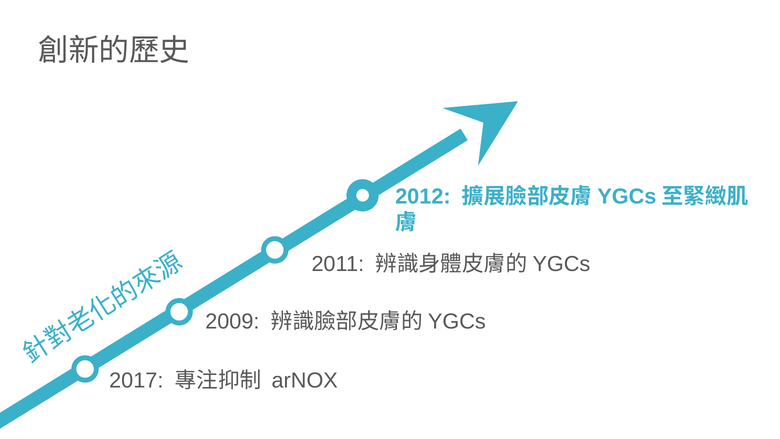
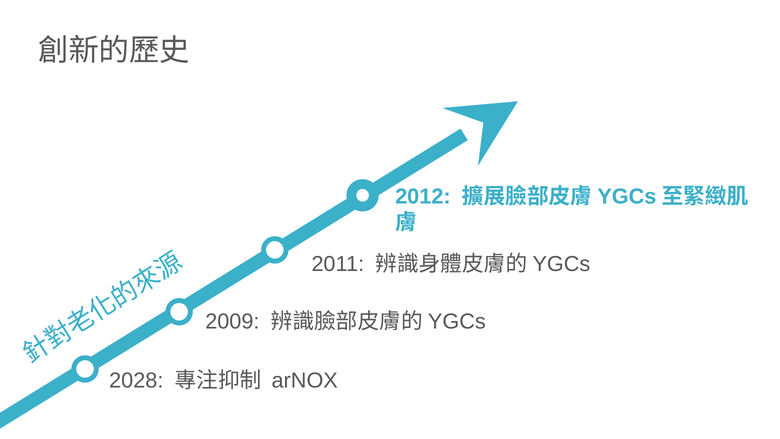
2017: 2017 -> 2028
